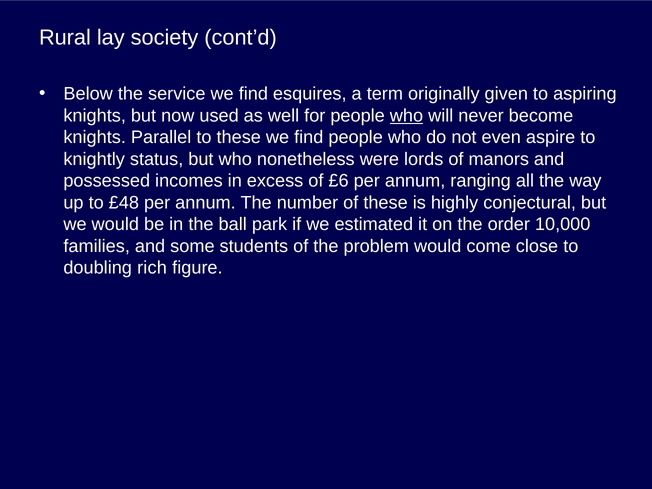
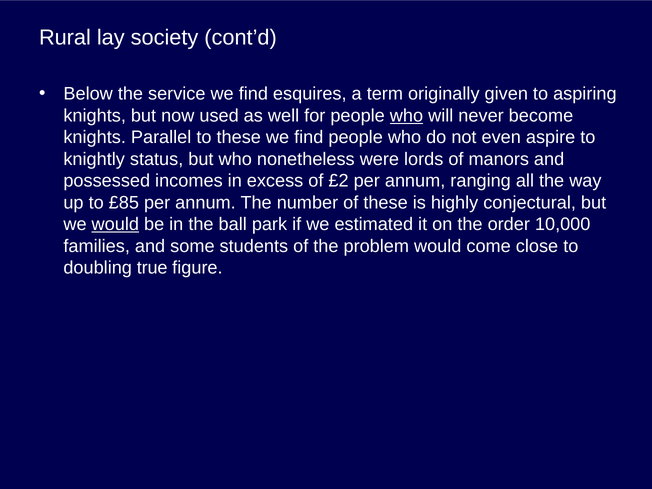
£6: £6 -> £2
£48: £48 -> £85
would at (115, 224) underline: none -> present
rich: rich -> true
